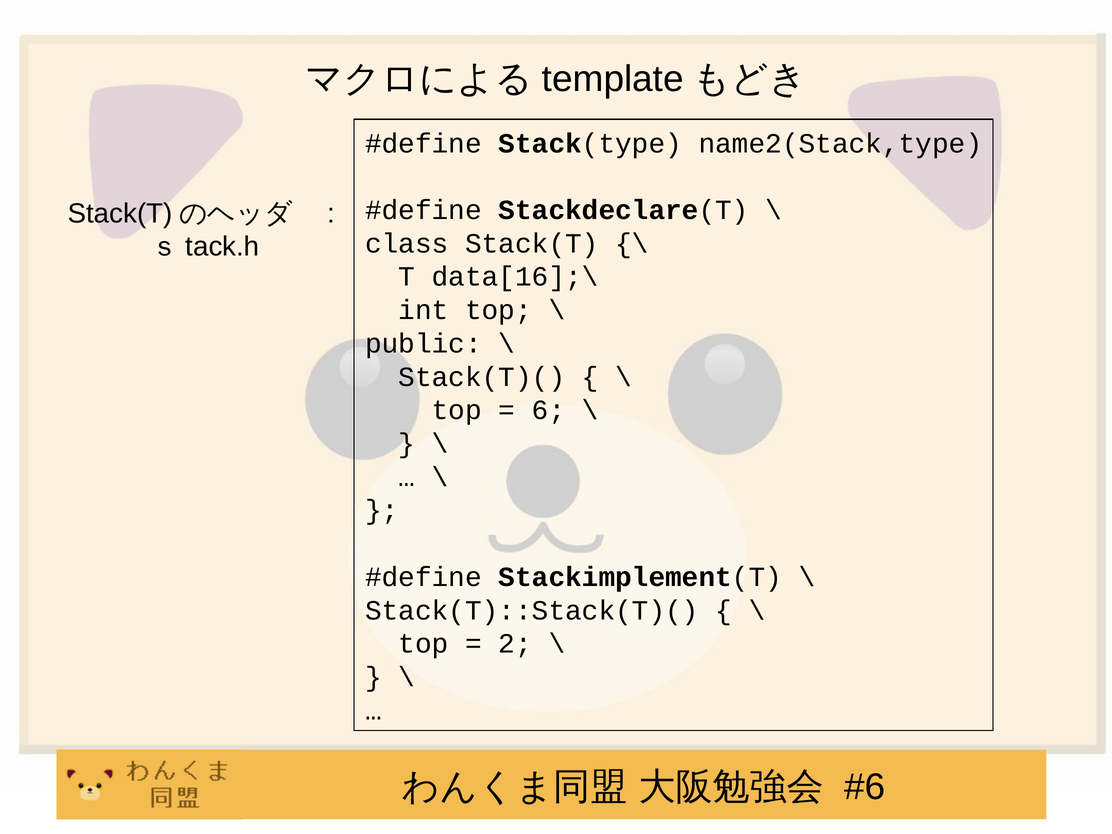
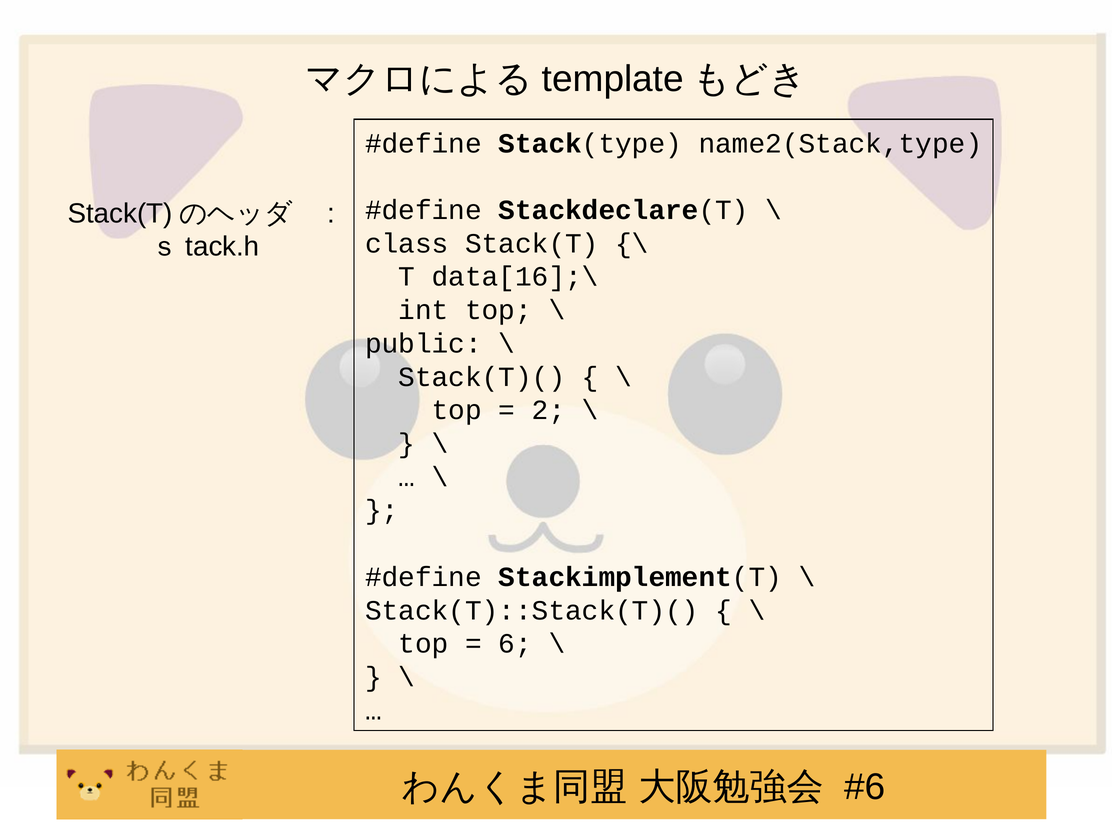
6: 6 -> 2
2: 2 -> 6
